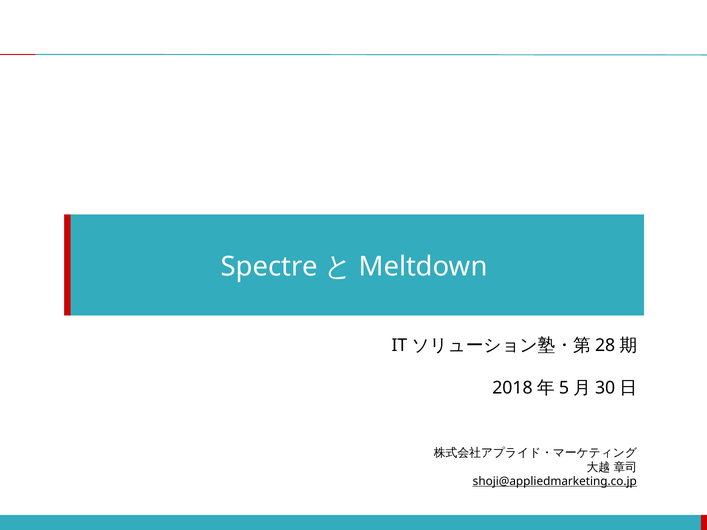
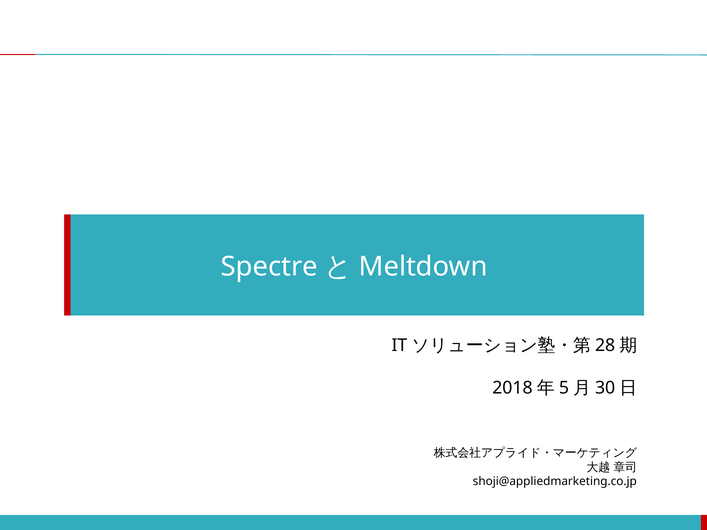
shoji@appliedmarketing.co.jp underline: present -> none
